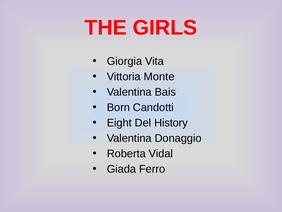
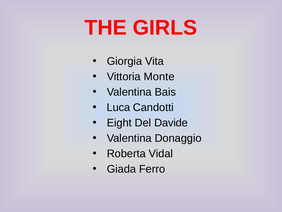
Born: Born -> Luca
History: History -> Davide
